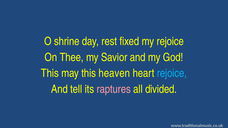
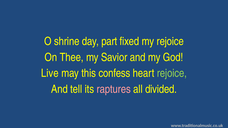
rest: rest -> part
This at (50, 73): This -> Live
heaven: heaven -> confess
rejoice at (172, 73) colour: light blue -> light green
